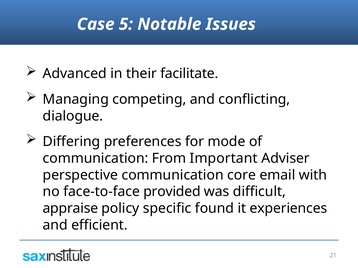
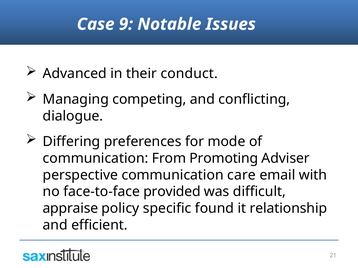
5: 5 -> 9
facilitate: facilitate -> conduct
Important: Important -> Promoting
core: core -> care
experiences: experiences -> relationship
